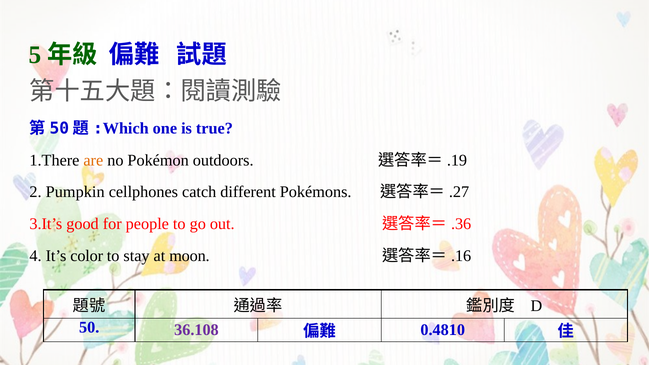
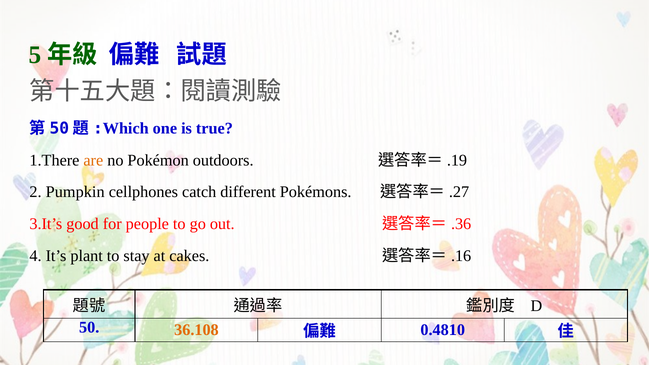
color: color -> plant
moon: moon -> cakes
36.108 colour: purple -> orange
